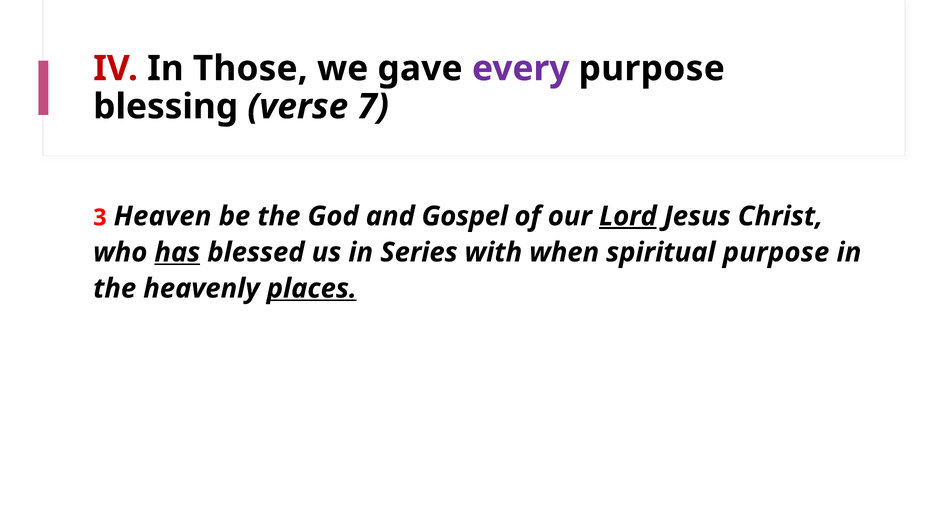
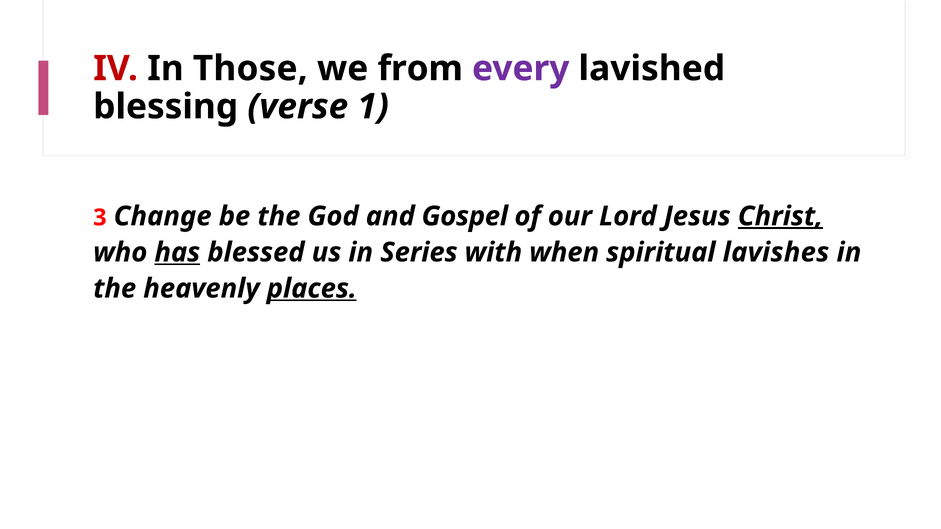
gave: gave -> from
every purpose: purpose -> lavished
7: 7 -> 1
Heaven: Heaven -> Change
Lord underline: present -> none
Christ underline: none -> present
spiritual purpose: purpose -> lavishes
